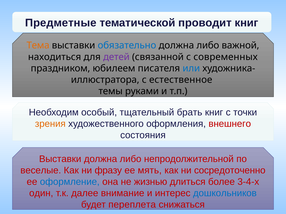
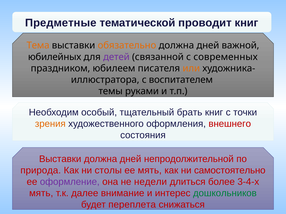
обязательно colour: blue -> orange
либо at (208, 46): либо -> дней
находиться: находиться -> юбилейных
или colour: blue -> orange
естественное: естественное -> воспитателем
либо at (131, 159): либо -> дней
веселые: веселые -> природа
фразу: фразу -> столы
сосредоточенно: сосредоточенно -> самостоятельно
оформление colour: blue -> purple
жизнью: жизнью -> недели
один at (41, 194): один -> мять
дошкольников colour: blue -> green
